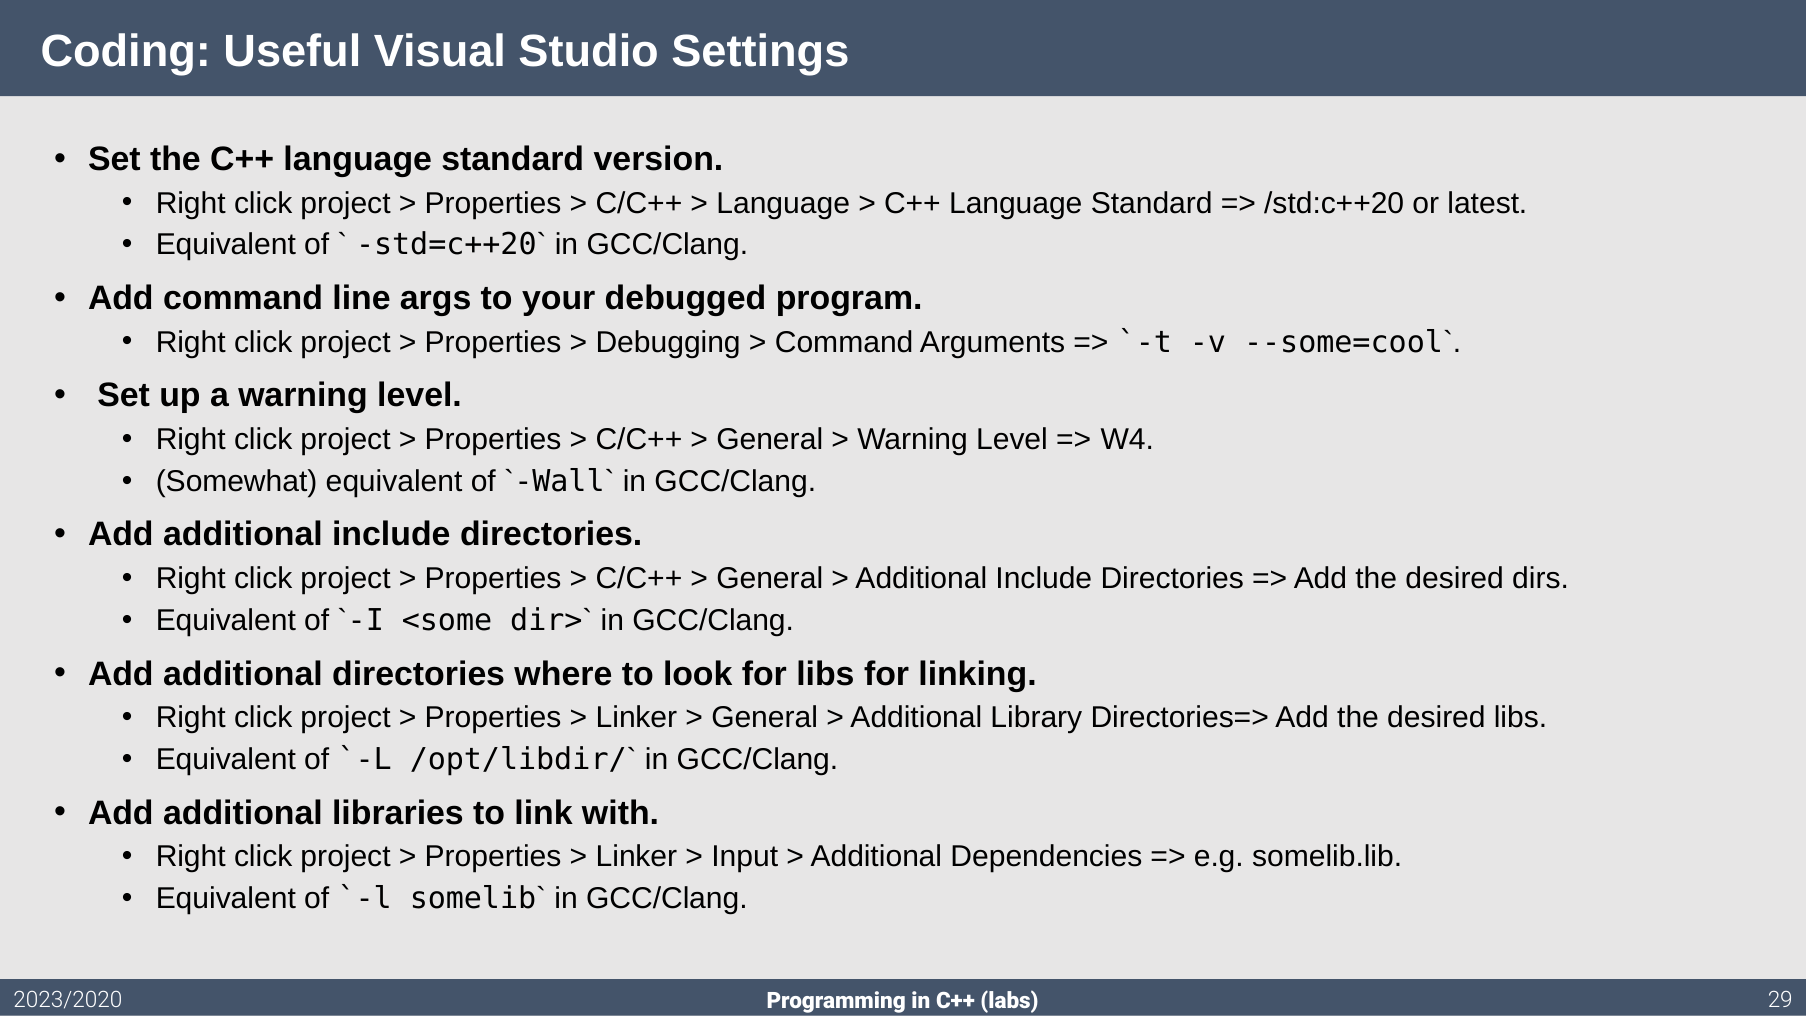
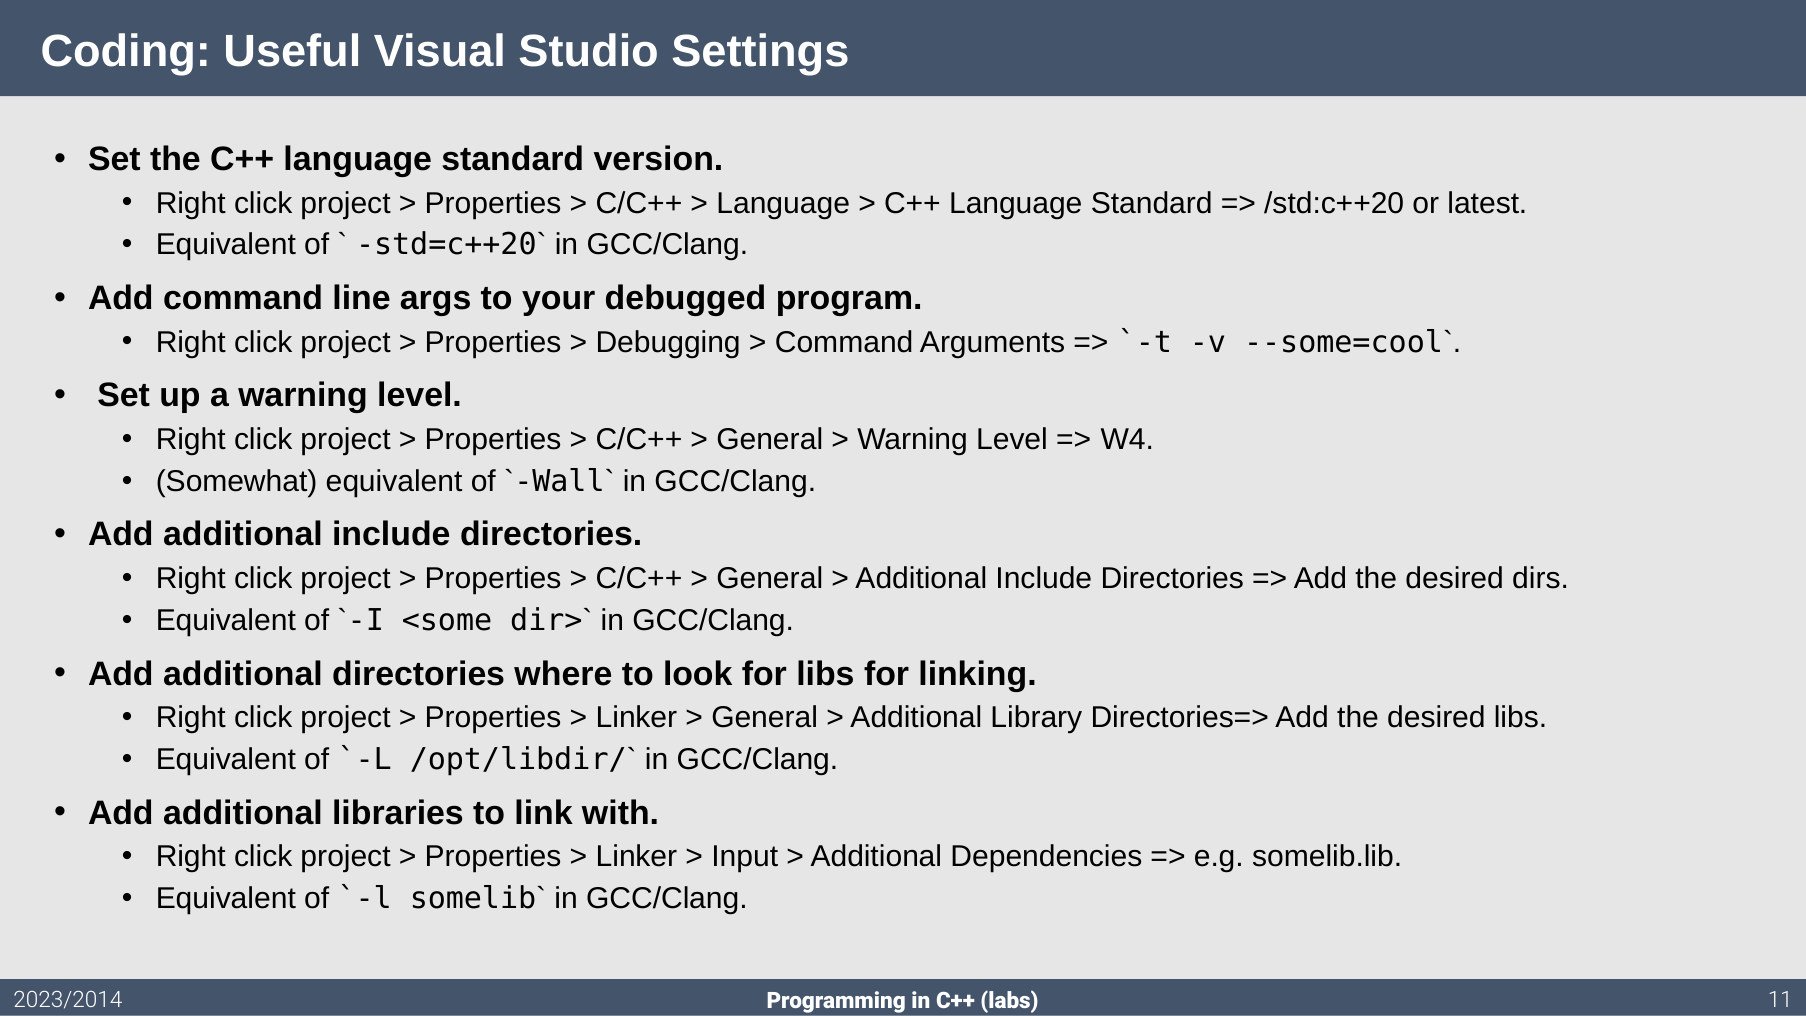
2023/2020: 2023/2020 -> 2023/2014
29: 29 -> 11
